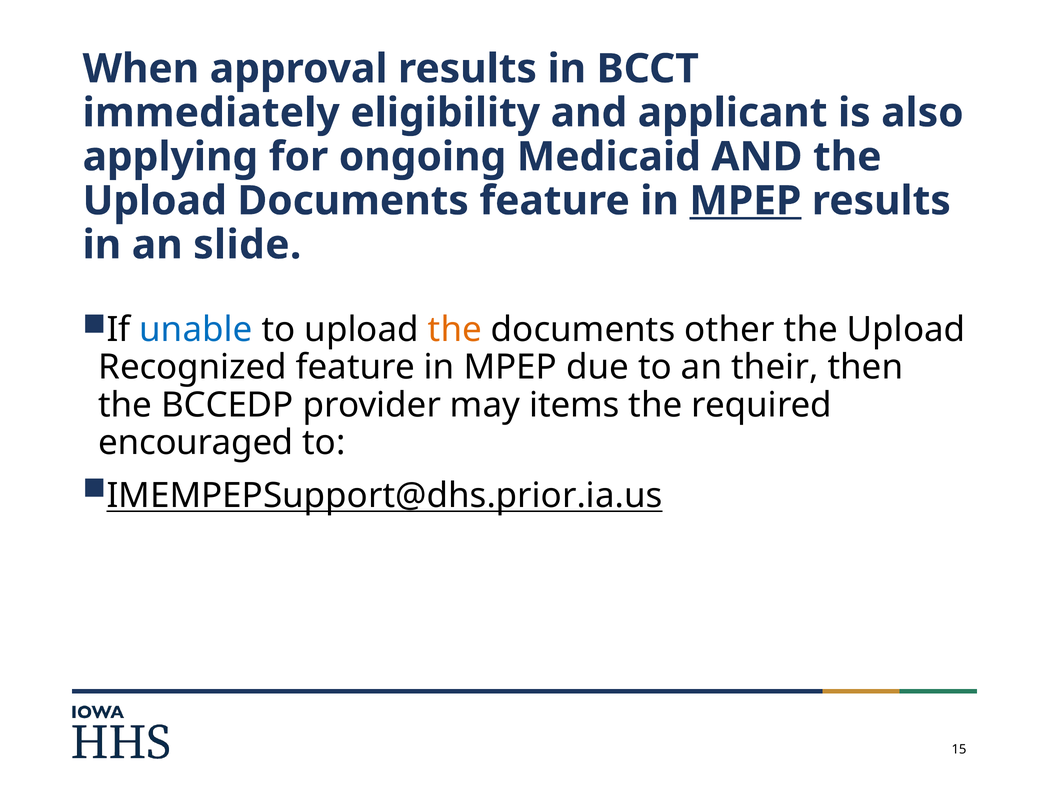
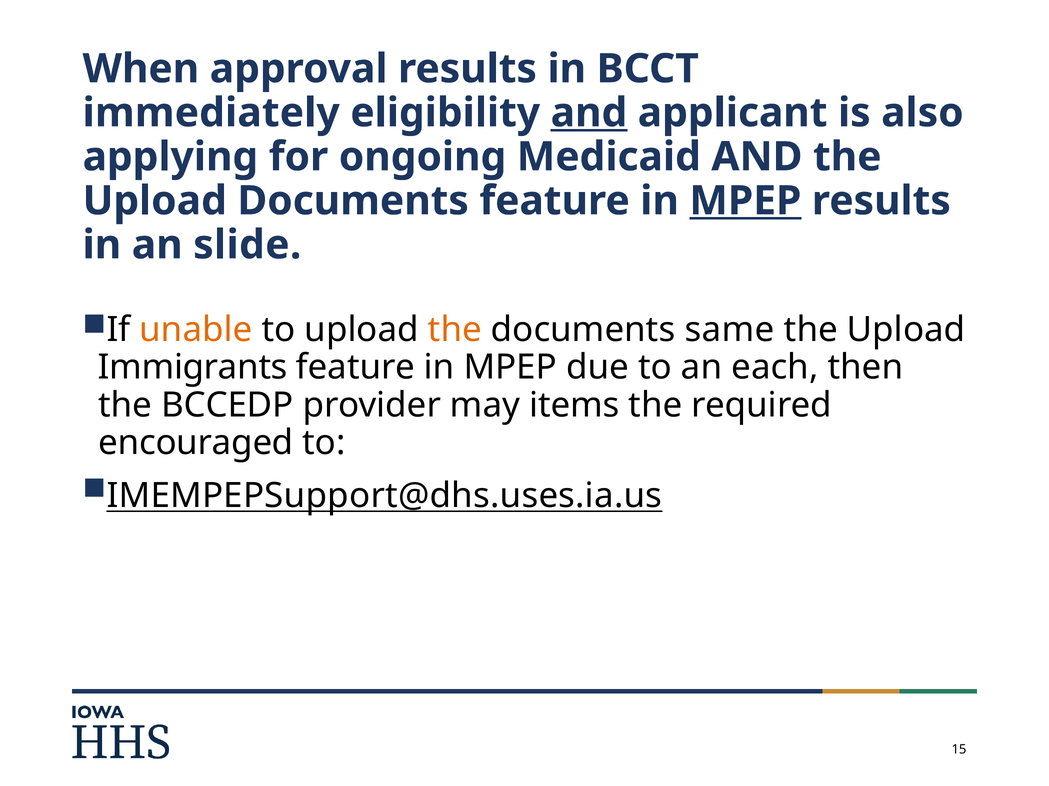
and at (589, 113) underline: none -> present
unable colour: blue -> orange
other: other -> same
Recognized: Recognized -> Immigrants
their: their -> each
IMEMPEPSupport@dhs.prior.ia.us: IMEMPEPSupport@dhs.prior.ia.us -> IMEMPEPSupport@dhs.uses.ia.us
